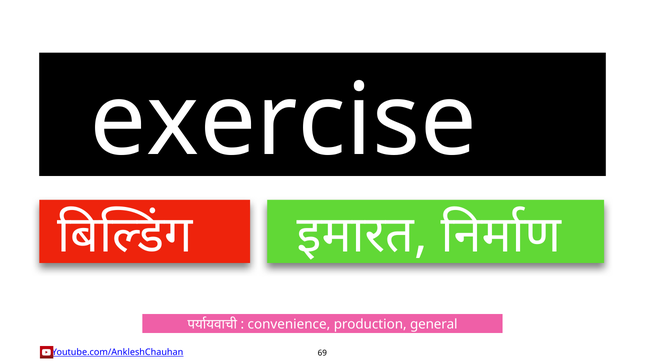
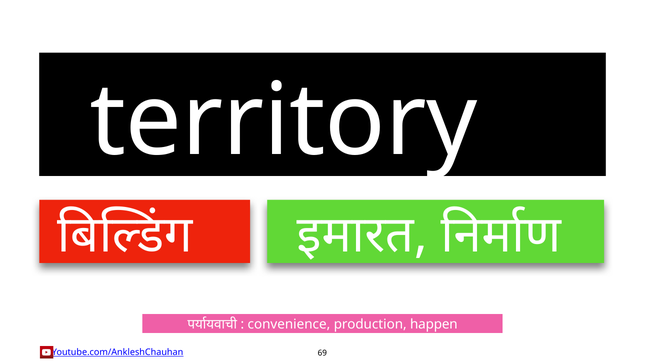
exercise: exercise -> territory
general: general -> happen
